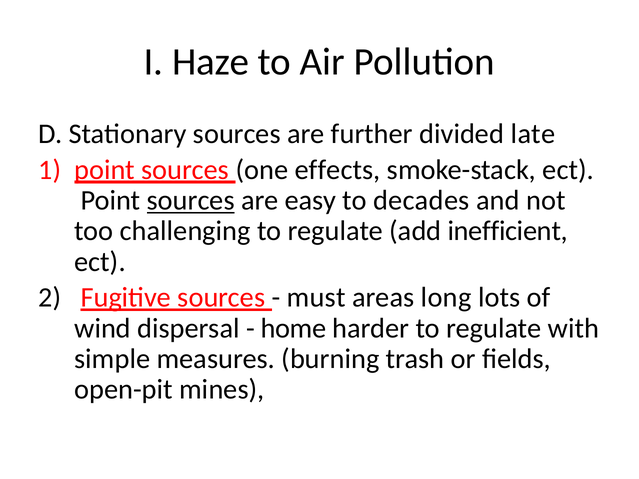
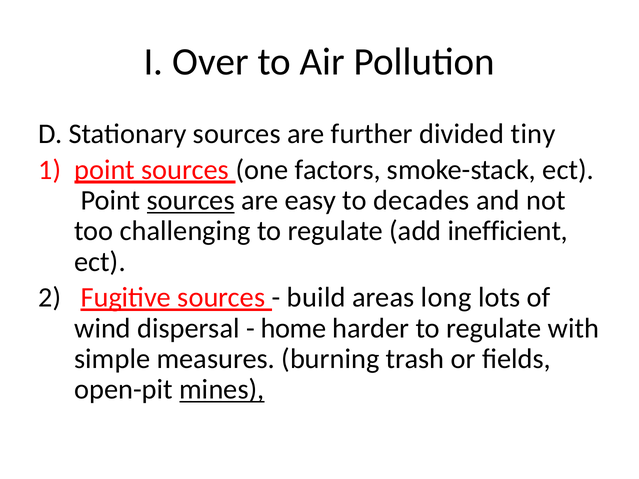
Haze: Haze -> Over
late: late -> tiny
effects: effects -> factors
must: must -> build
mines underline: none -> present
